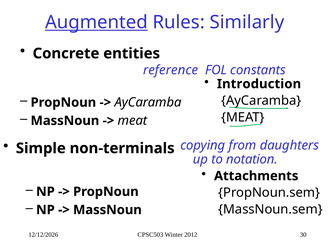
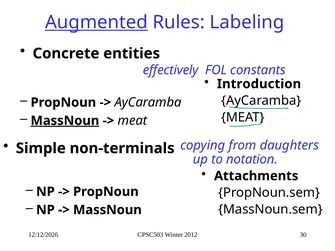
Similarly: Similarly -> Labeling
reference: reference -> effectively
MassNoun at (65, 121) underline: none -> present
